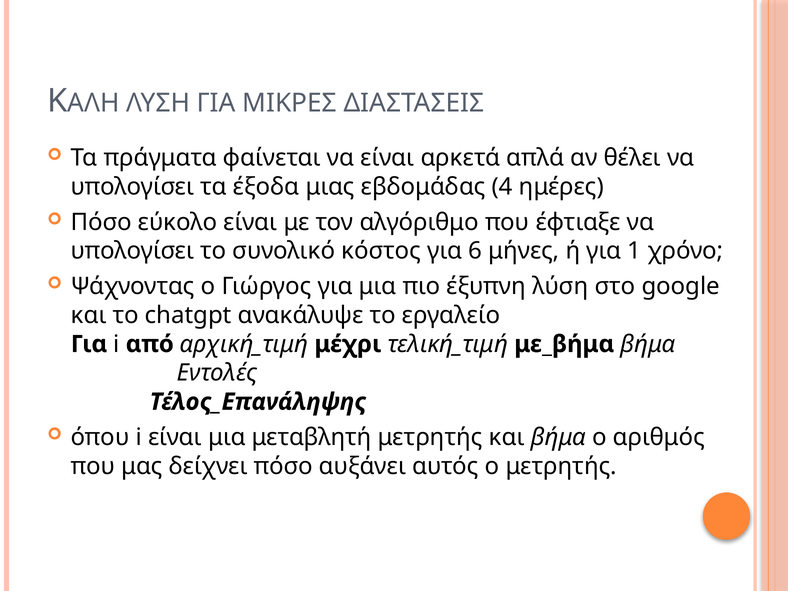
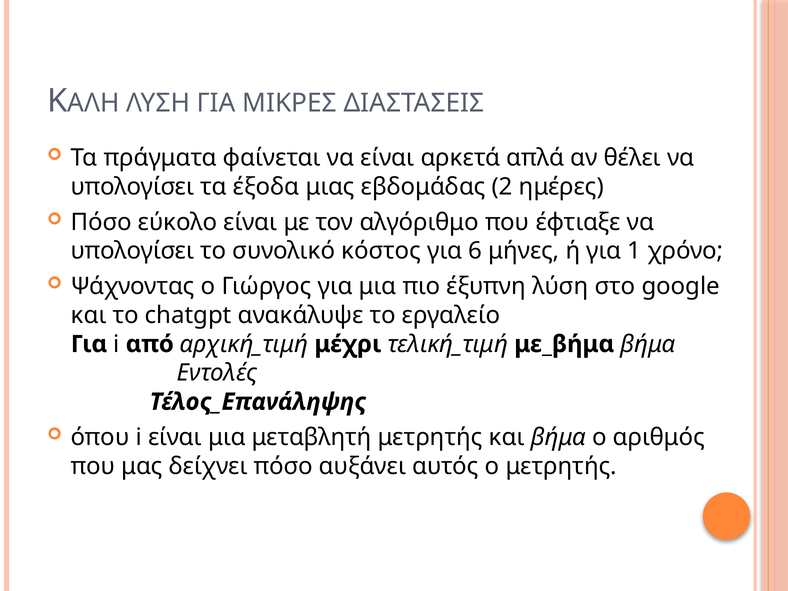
4: 4 -> 2
